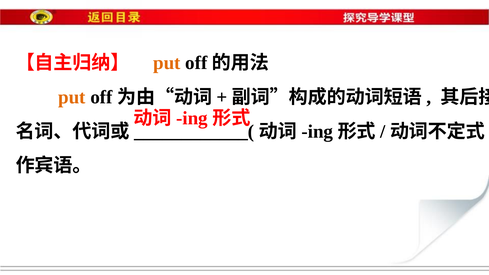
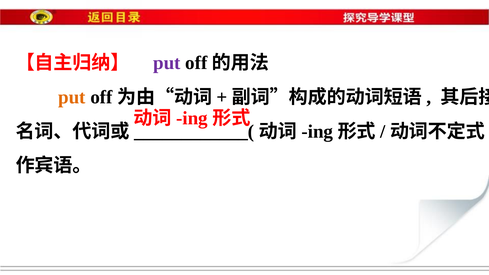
put at (167, 63) colour: orange -> purple
